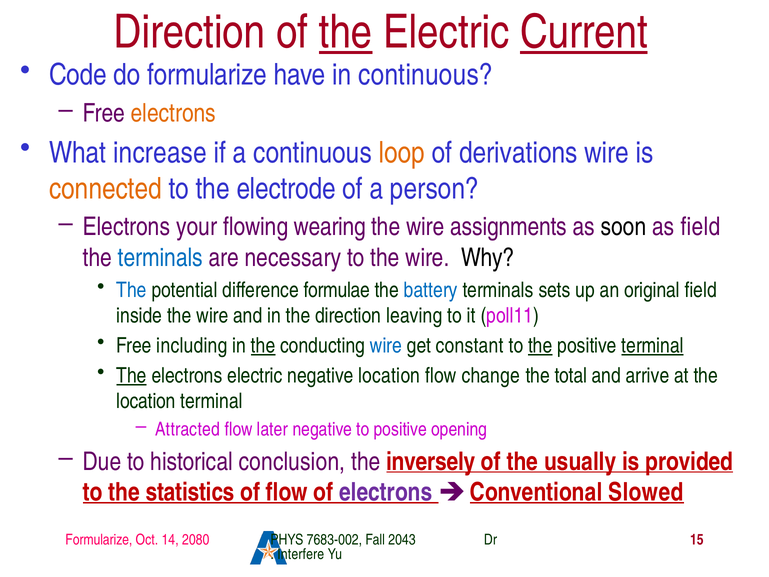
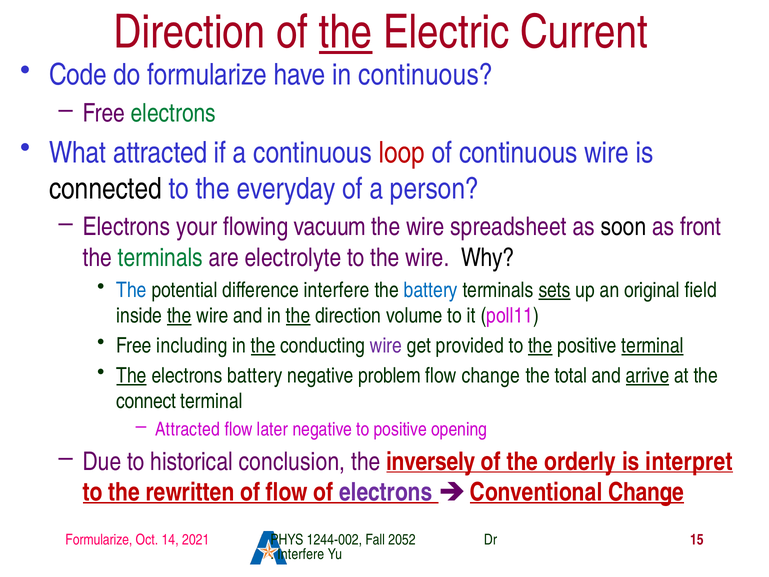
Current underline: present -> none
electrons at (173, 113) colour: orange -> green
What increase: increase -> attracted
loop colour: orange -> red
of derivations: derivations -> continuous
connected colour: orange -> black
electrode: electrode -> everyday
wearing: wearing -> vacuum
assignments: assignments -> spreadsheet
as field: field -> front
terminals at (160, 258) colour: blue -> green
necessary: necessary -> electrolyte
difference formulae: formulae -> interfere
sets underline: none -> present
the at (179, 315) underline: none -> present
the at (298, 315) underline: none -> present
leaving: leaving -> volume
wire at (386, 345) colour: blue -> purple
constant: constant -> provided
electrons electric: electric -> battery
negative location: location -> problem
arrive underline: none -> present
location at (146, 401): location -> connect
usually: usually -> orderly
provided: provided -> interpret
statistics: statistics -> rewritten
Conventional Slowed: Slowed -> Change
2080: 2080 -> 2021
7683-002: 7683-002 -> 1244-002
2043: 2043 -> 2052
